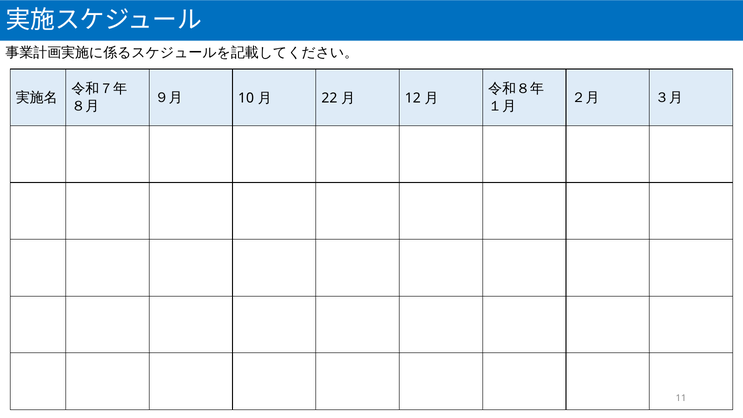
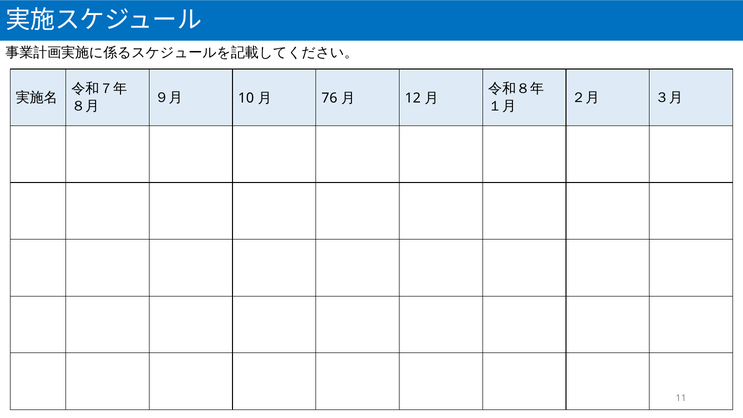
22: 22 -> 76
